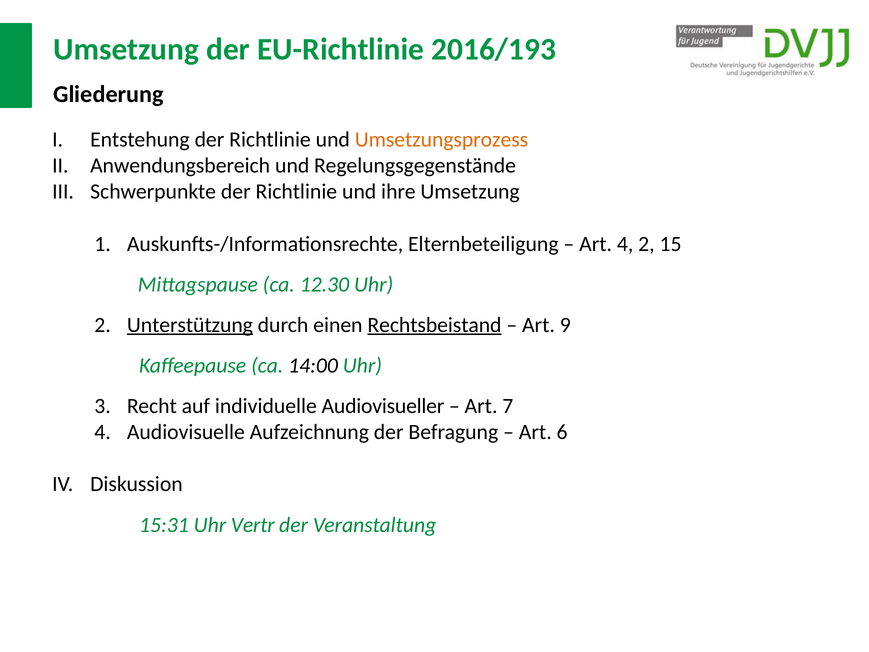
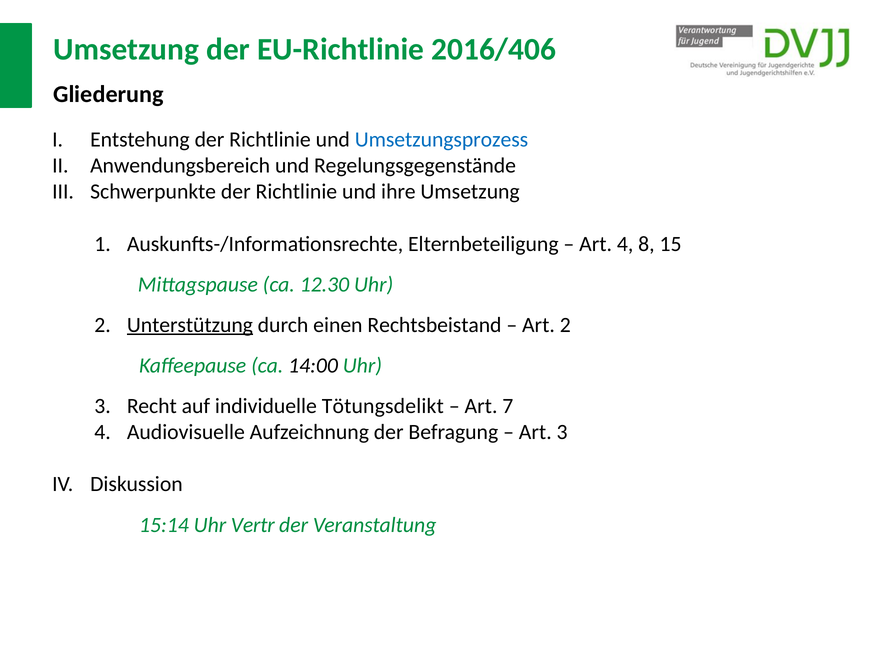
2016/193: 2016/193 -> 2016/406
Umsetzungsprozess colour: orange -> blue
4 2: 2 -> 8
Rechtsbeistand underline: present -> none
Art 9: 9 -> 2
Audiovisueller: Audiovisueller -> Tötungsdelikt
Art 6: 6 -> 3
15:31: 15:31 -> 15:14
